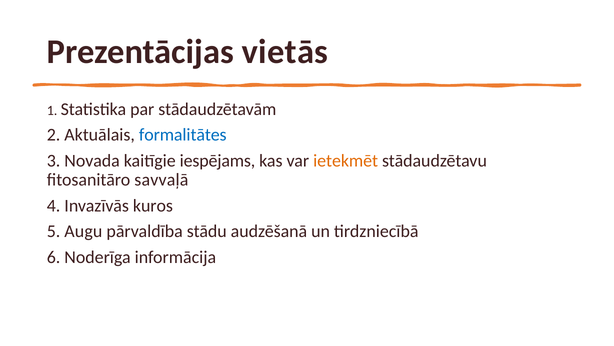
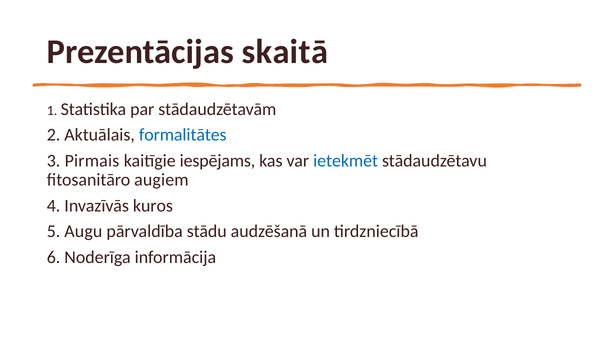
vietās: vietās -> skaitā
Novada: Novada -> Pirmais
ietekmēt colour: orange -> blue
savvaļā: savvaļā -> augiem
